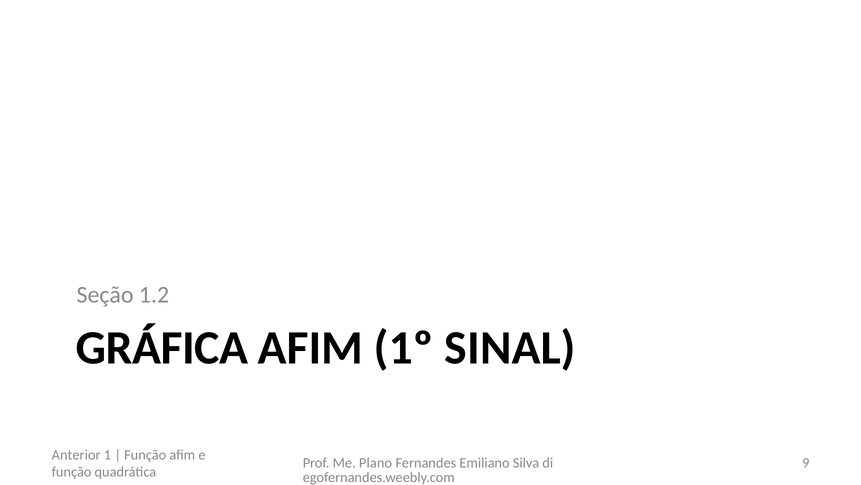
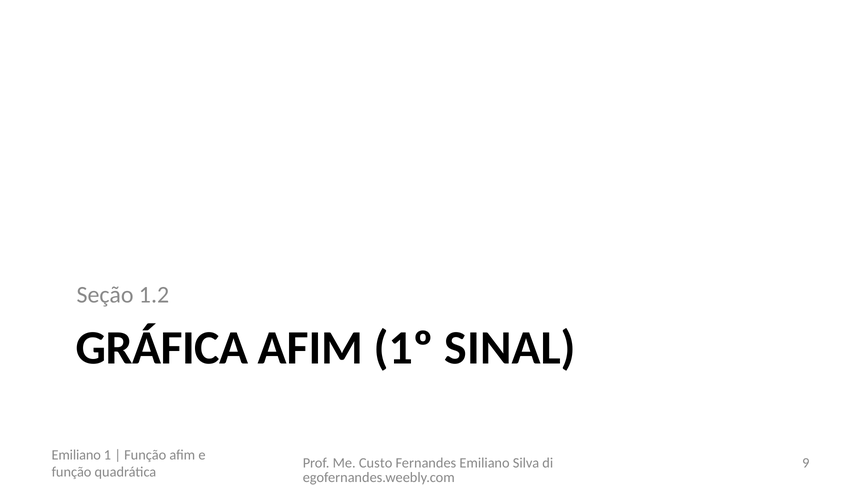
Anterior at (76, 454): Anterior -> Emiliano
Plano: Plano -> Custo
